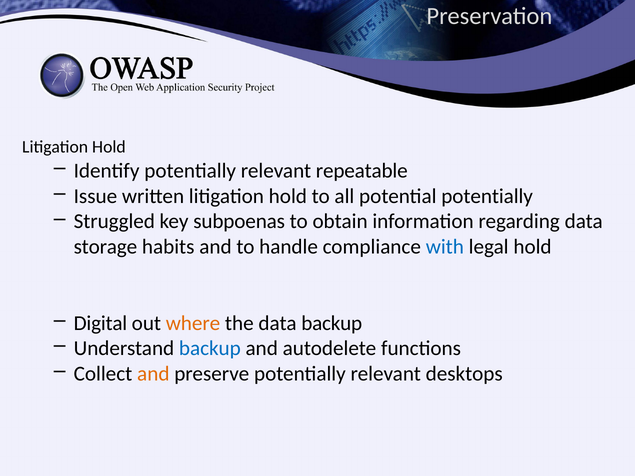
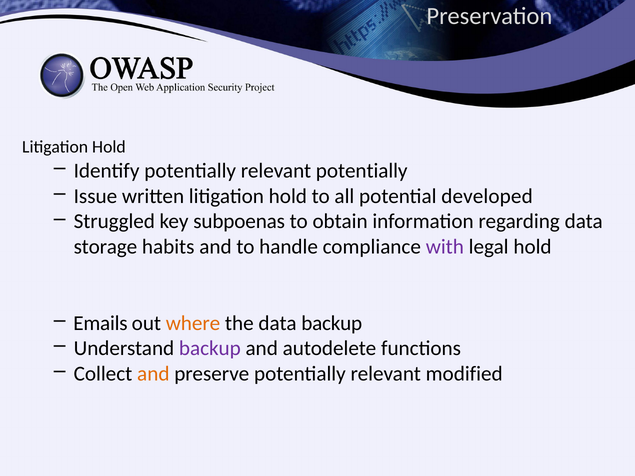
relevant repeatable: repeatable -> potentially
potential potentially: potentially -> developed
with colour: blue -> purple
Digital: Digital -> Emails
backup at (210, 349) colour: blue -> purple
desktops: desktops -> modified
